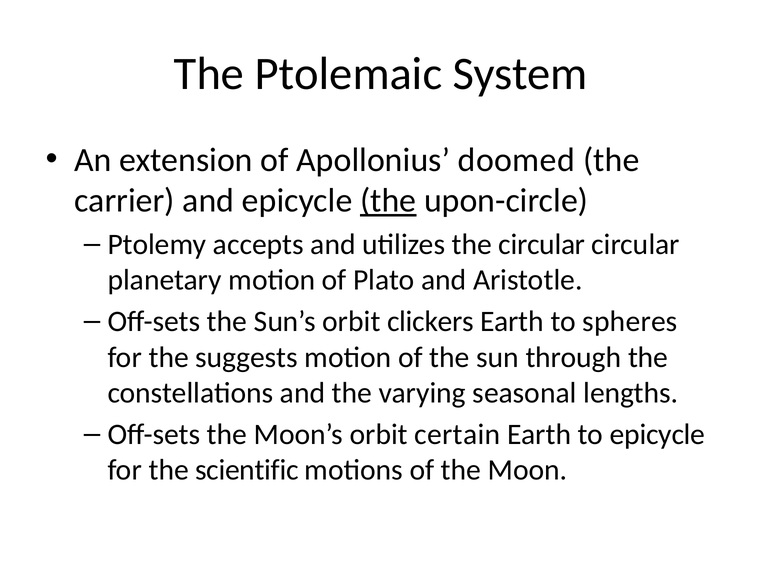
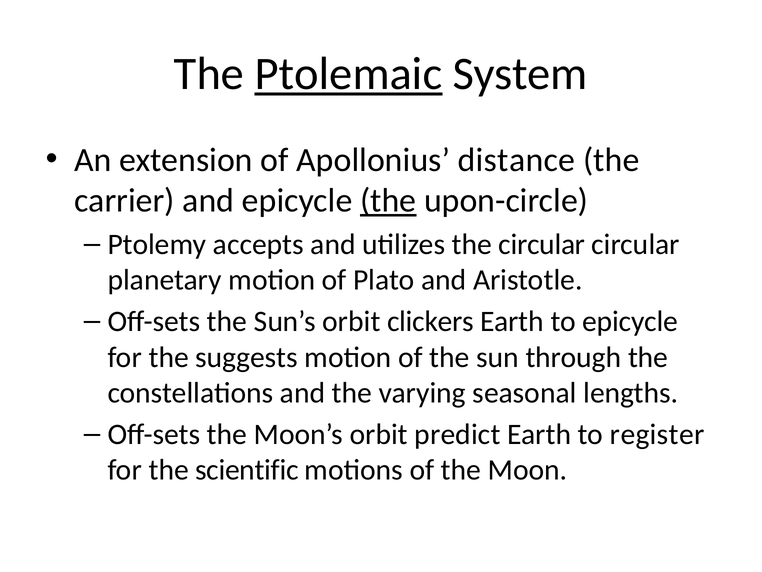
Ptolemaic underline: none -> present
doomed: doomed -> distance
to spheres: spheres -> epicycle
certain: certain -> predict
to epicycle: epicycle -> register
